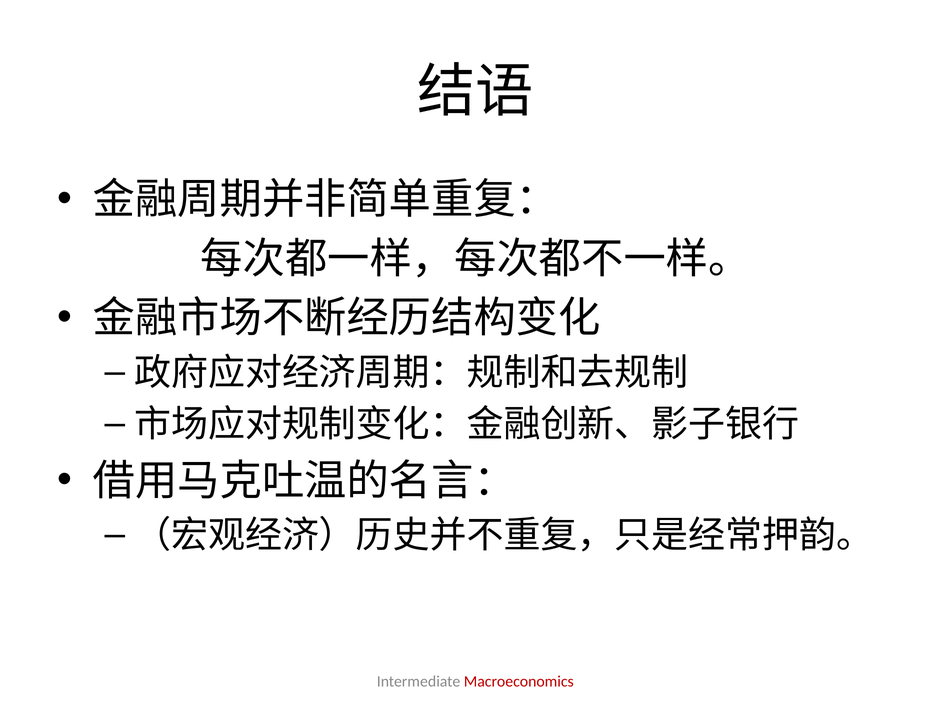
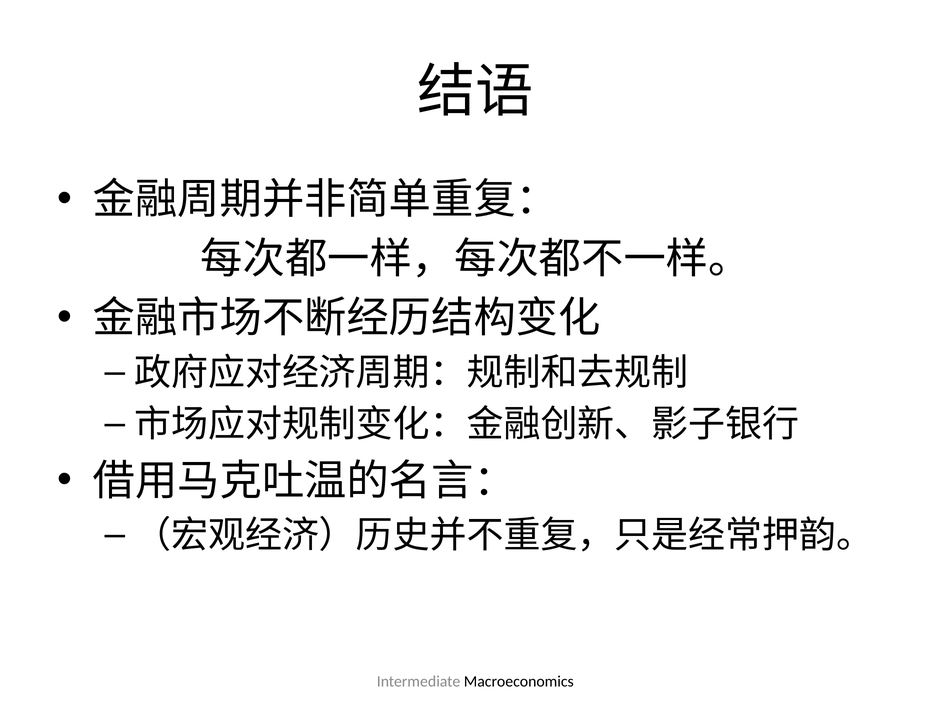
Macroeconomics colour: red -> black
